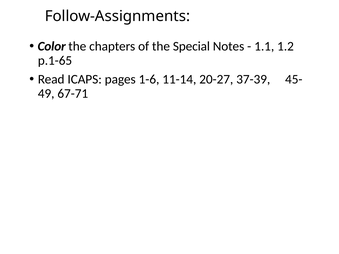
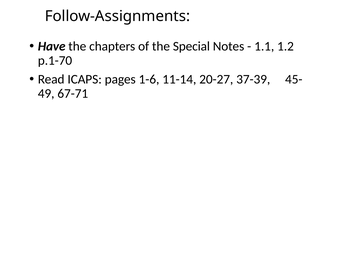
Color: Color -> Have
p.1-65: p.1-65 -> p.1-70
